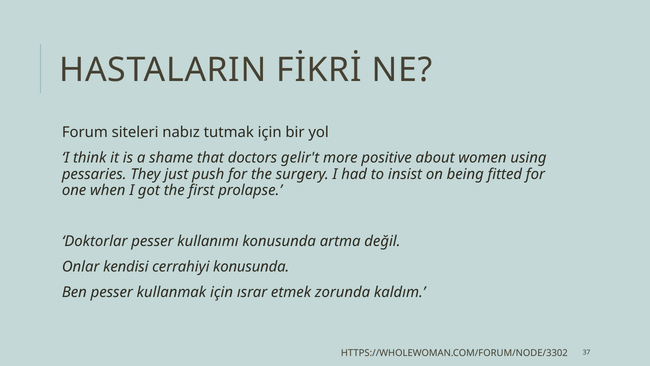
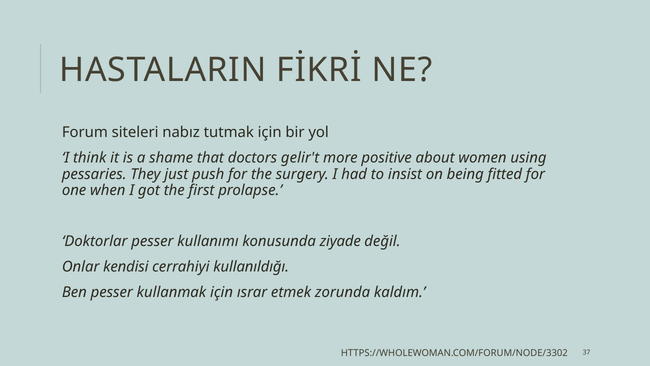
artma: artma -> ziyade
cerrahiyi konusunda: konusunda -> kullanıldığı
